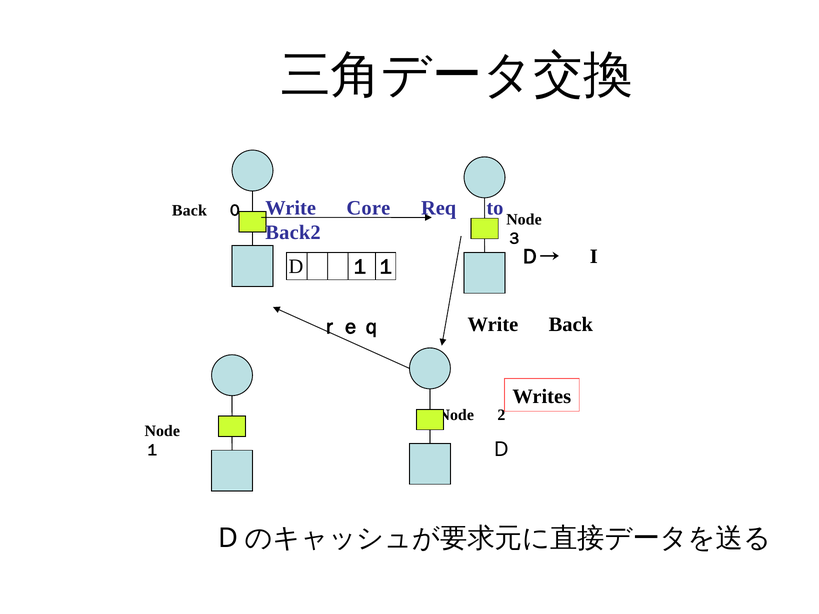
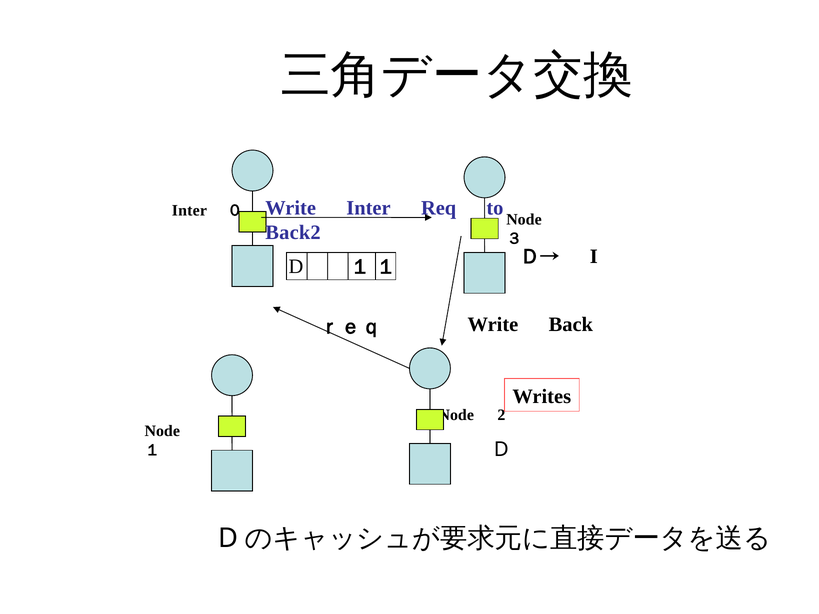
Write Core: Core -> Inter
Back at (189, 210): Back -> Inter
